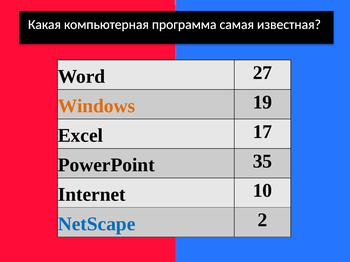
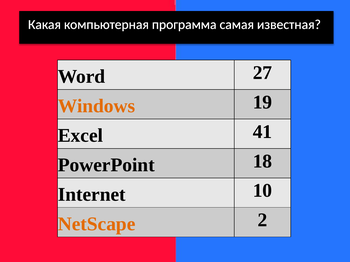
17: 17 -> 41
35: 35 -> 18
NetScape colour: blue -> orange
